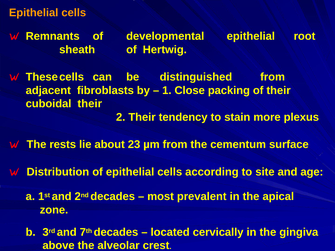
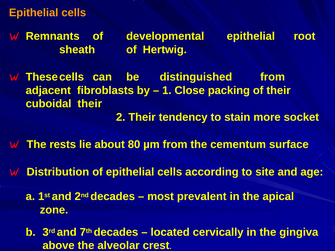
plexus: plexus -> socket
23: 23 -> 80
